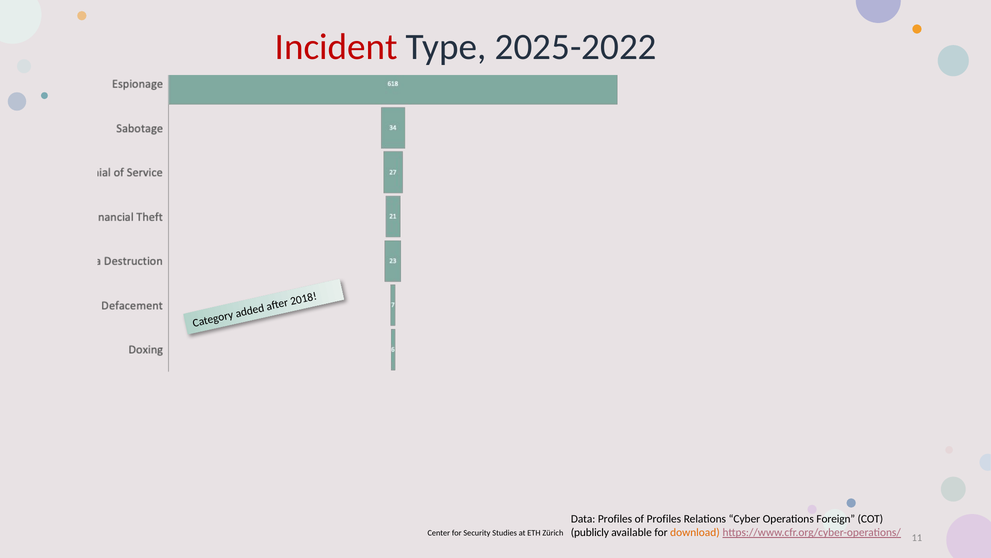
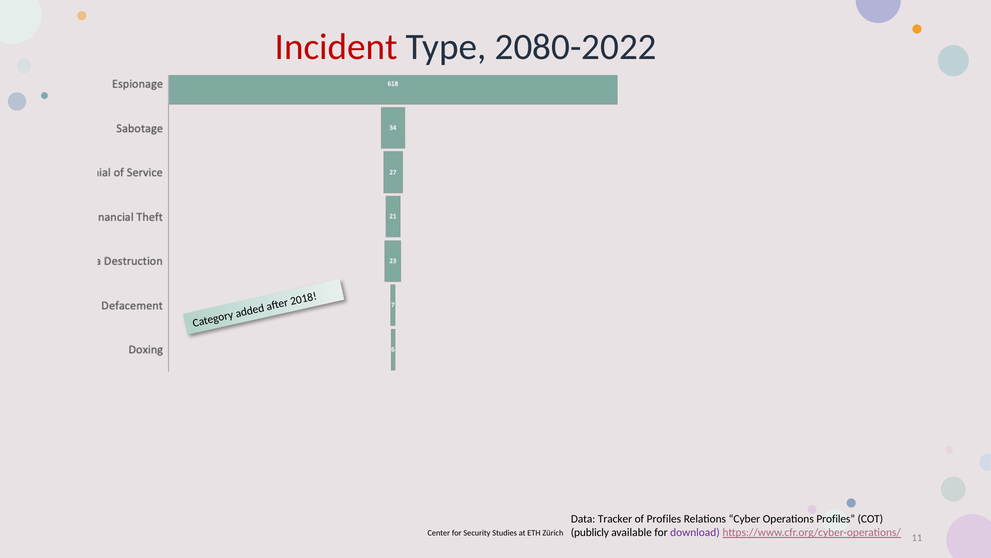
2025-2022: 2025-2022 -> 2080-2022
Data Profiles: Profiles -> Tracker
Operations Foreign: Foreign -> Profiles
download colour: orange -> purple
